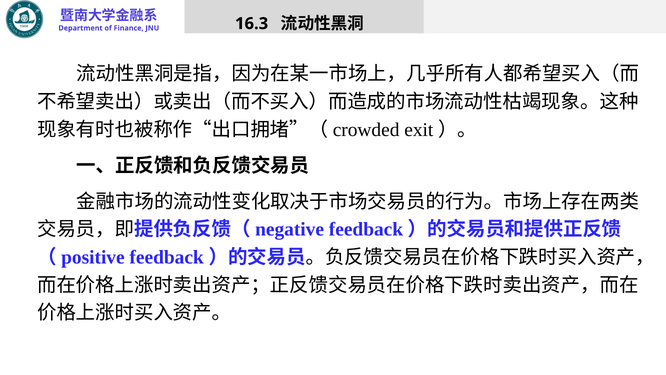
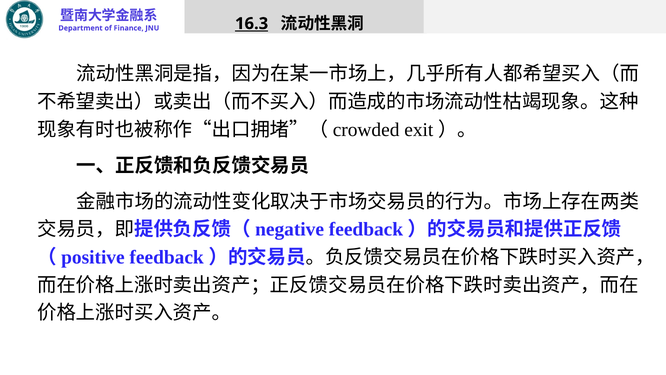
16.3 underline: none -> present
